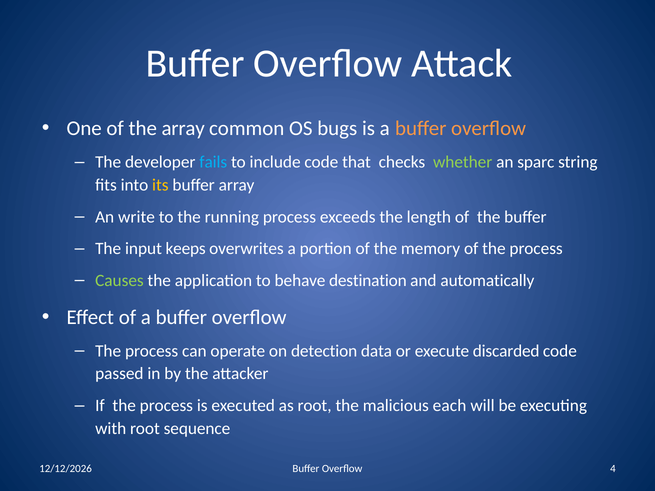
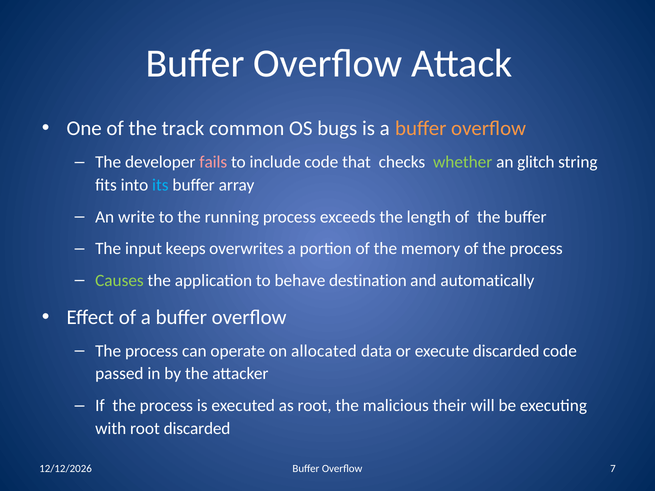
the array: array -> track
fails colour: light blue -> pink
sparc: sparc -> glitch
its colour: yellow -> light blue
detection: detection -> allocated
each: each -> their
root sequence: sequence -> discarded
4: 4 -> 7
